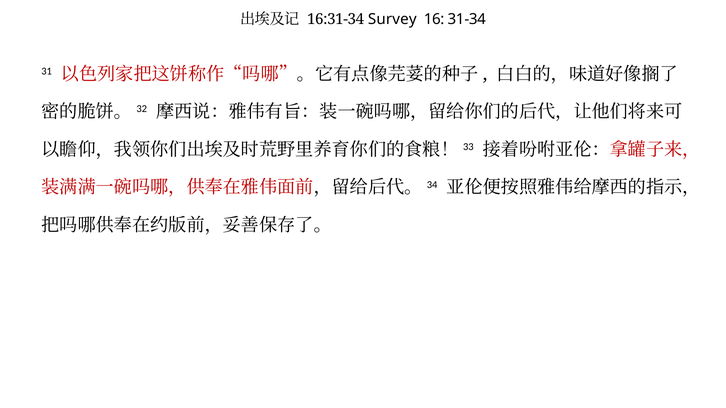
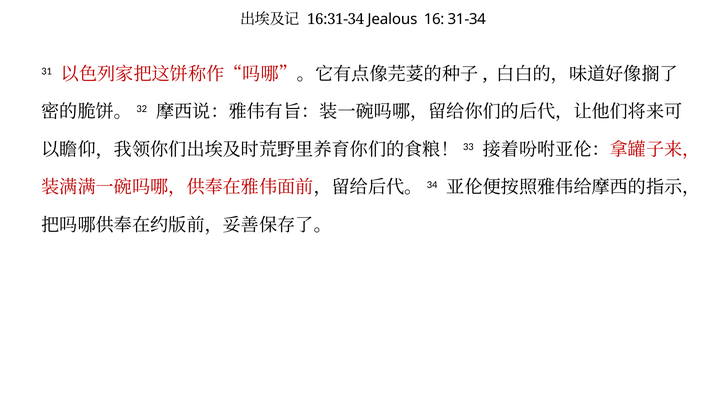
Survey: Survey -> Jealous
